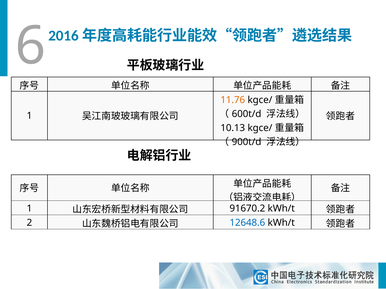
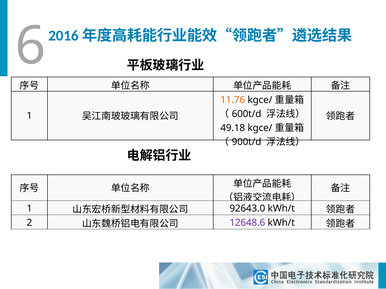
10.13: 10.13 -> 49.18
91670.2: 91670.2 -> 92643.0
12648.6 colour: blue -> purple
